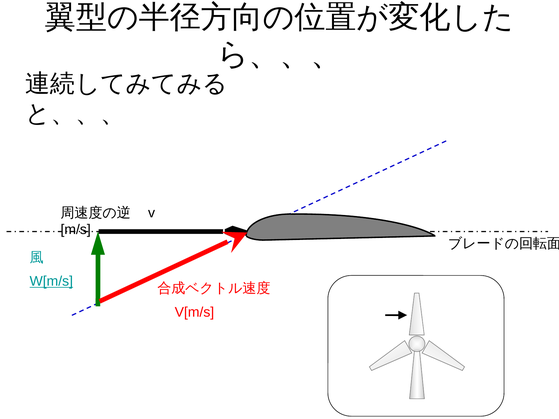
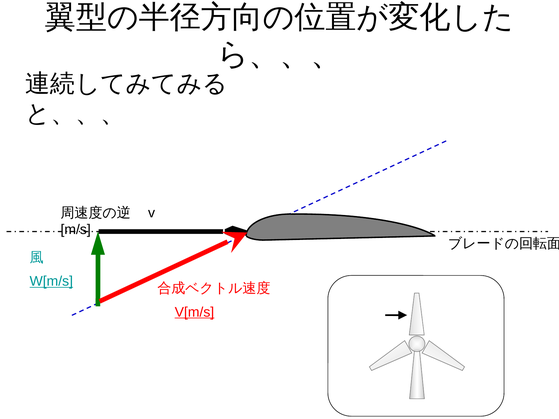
V[m/s underline: none -> present
